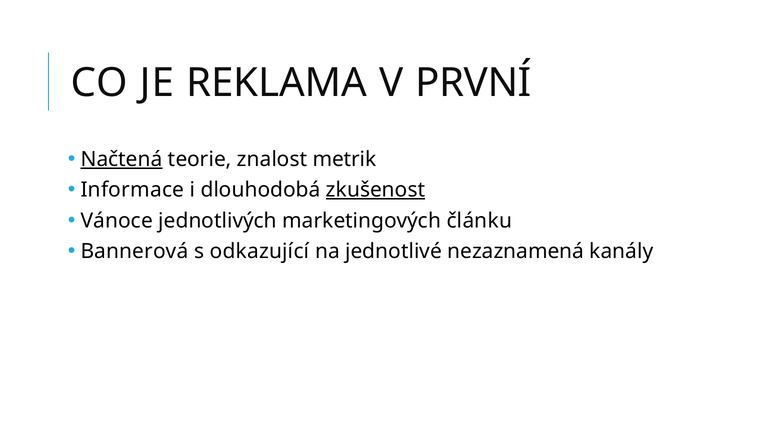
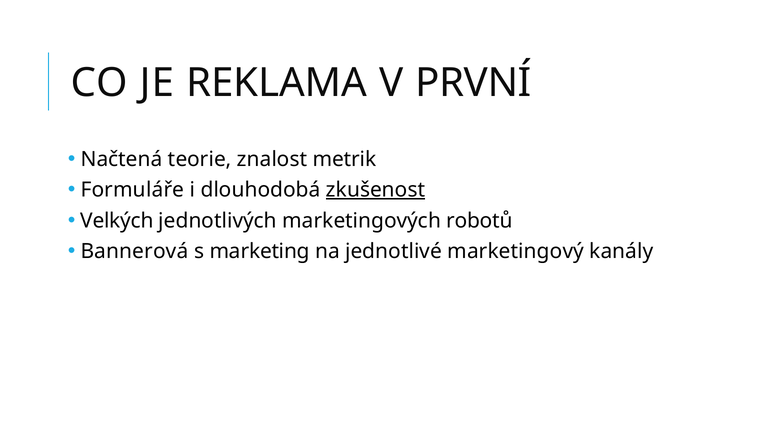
Načtená underline: present -> none
Informace: Informace -> Formuláře
Vánoce: Vánoce -> Velkých
článku: článku -> robotů
odkazující: odkazující -> marketing
nezaznamená: nezaznamená -> marketingový
